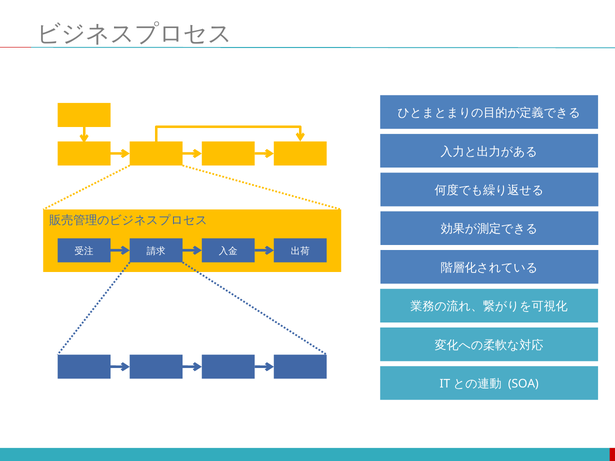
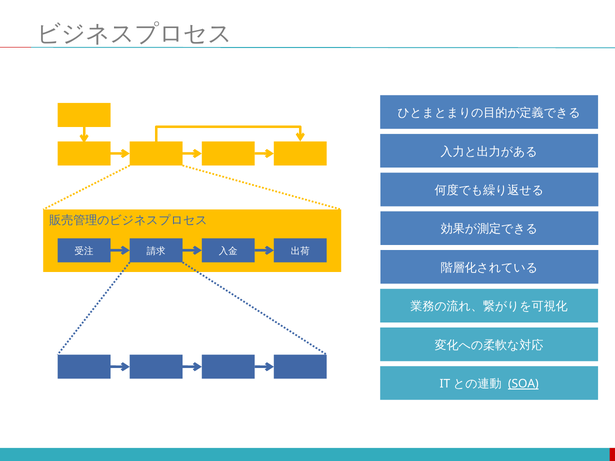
SOA underline: none -> present
